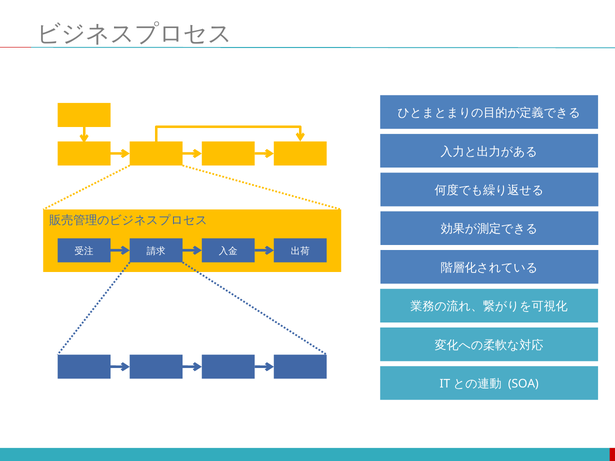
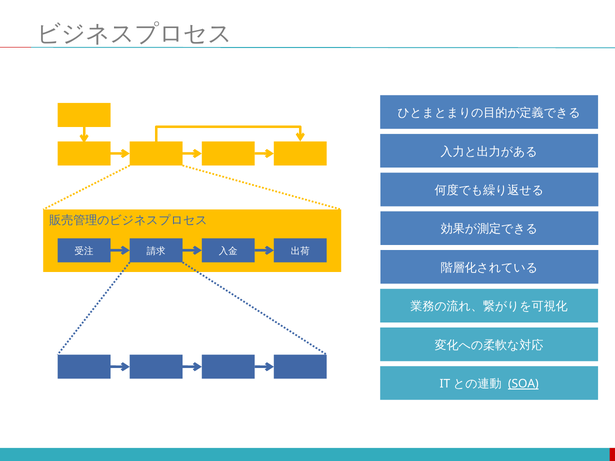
SOA underline: none -> present
